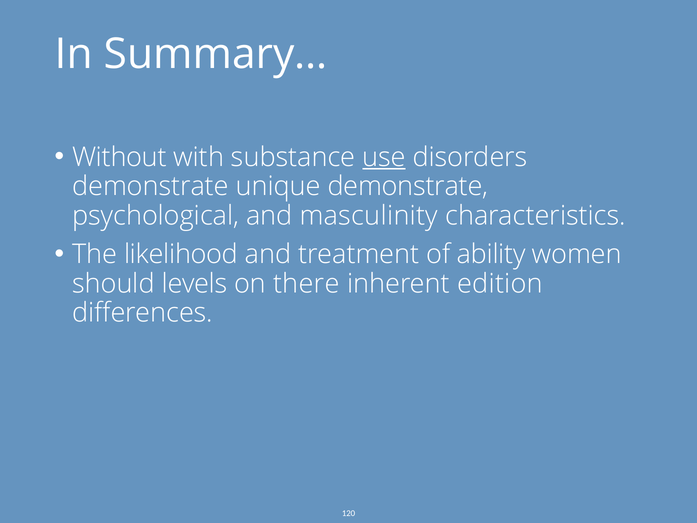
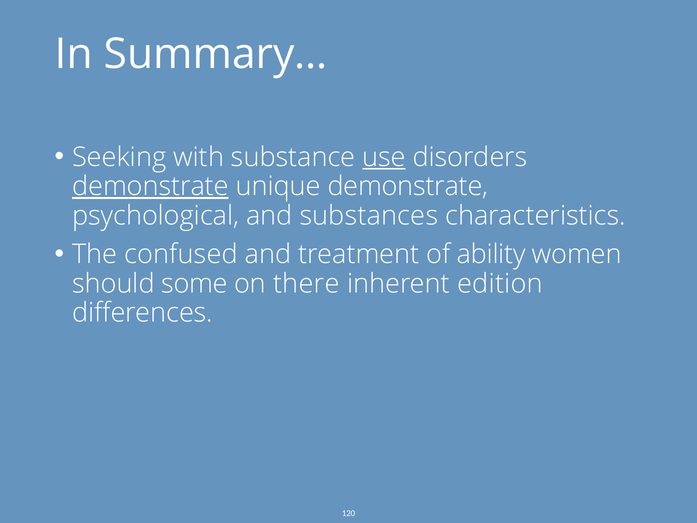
Without: Without -> Seeking
demonstrate at (150, 186) underline: none -> present
masculinity: masculinity -> substances
likelihood: likelihood -> confused
levels: levels -> some
